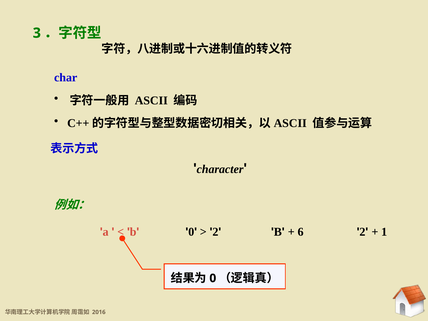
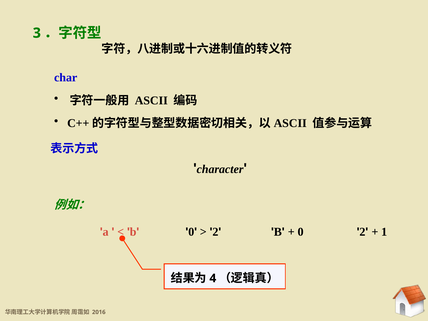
6 at (301, 232): 6 -> 0
0 at (213, 278): 0 -> 4
